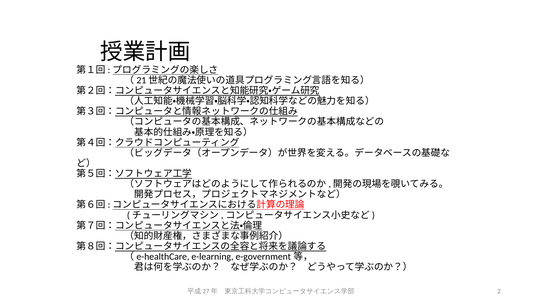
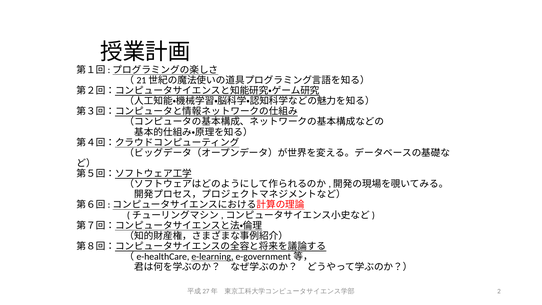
e-learning underline: none -> present
